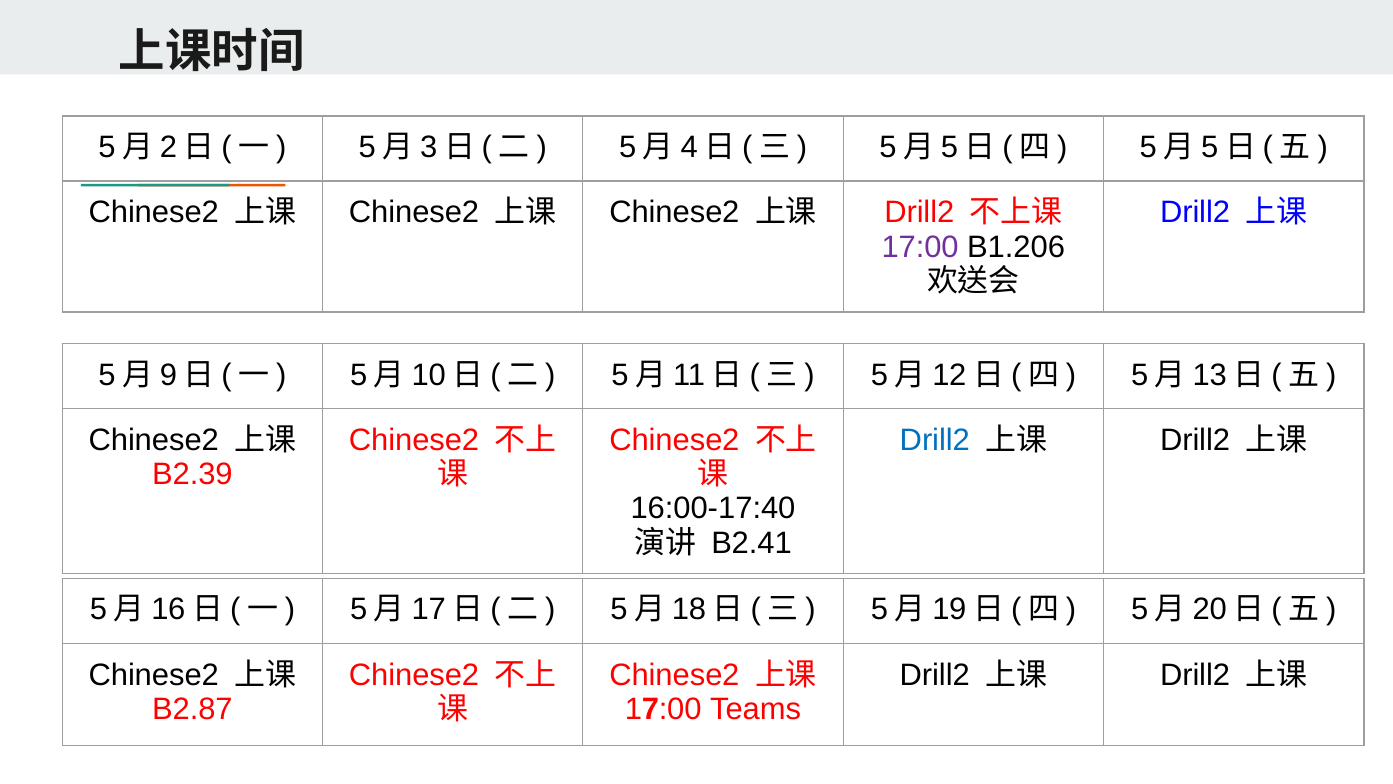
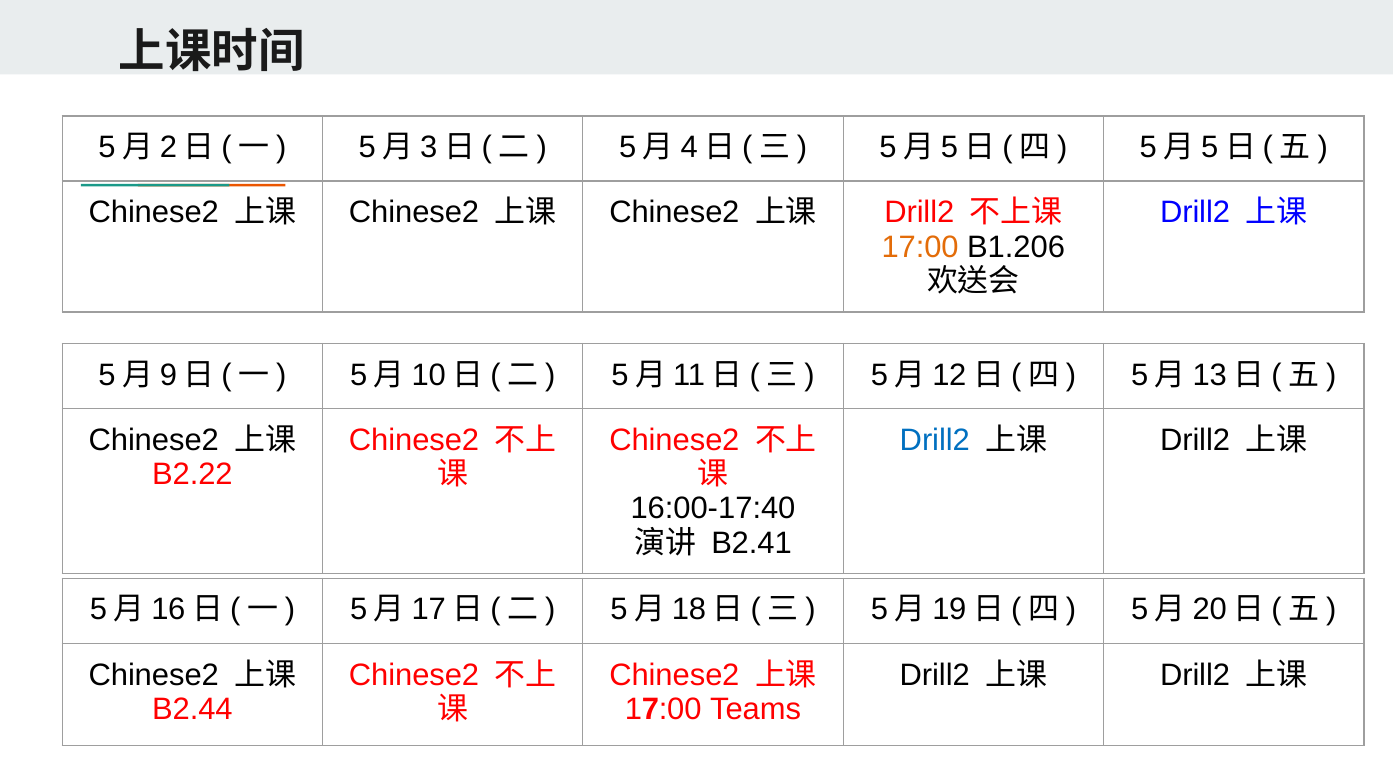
17:00 at (920, 247) colour: purple -> orange
B2.39: B2.39 -> B2.22
B2.87: B2.87 -> B2.44
